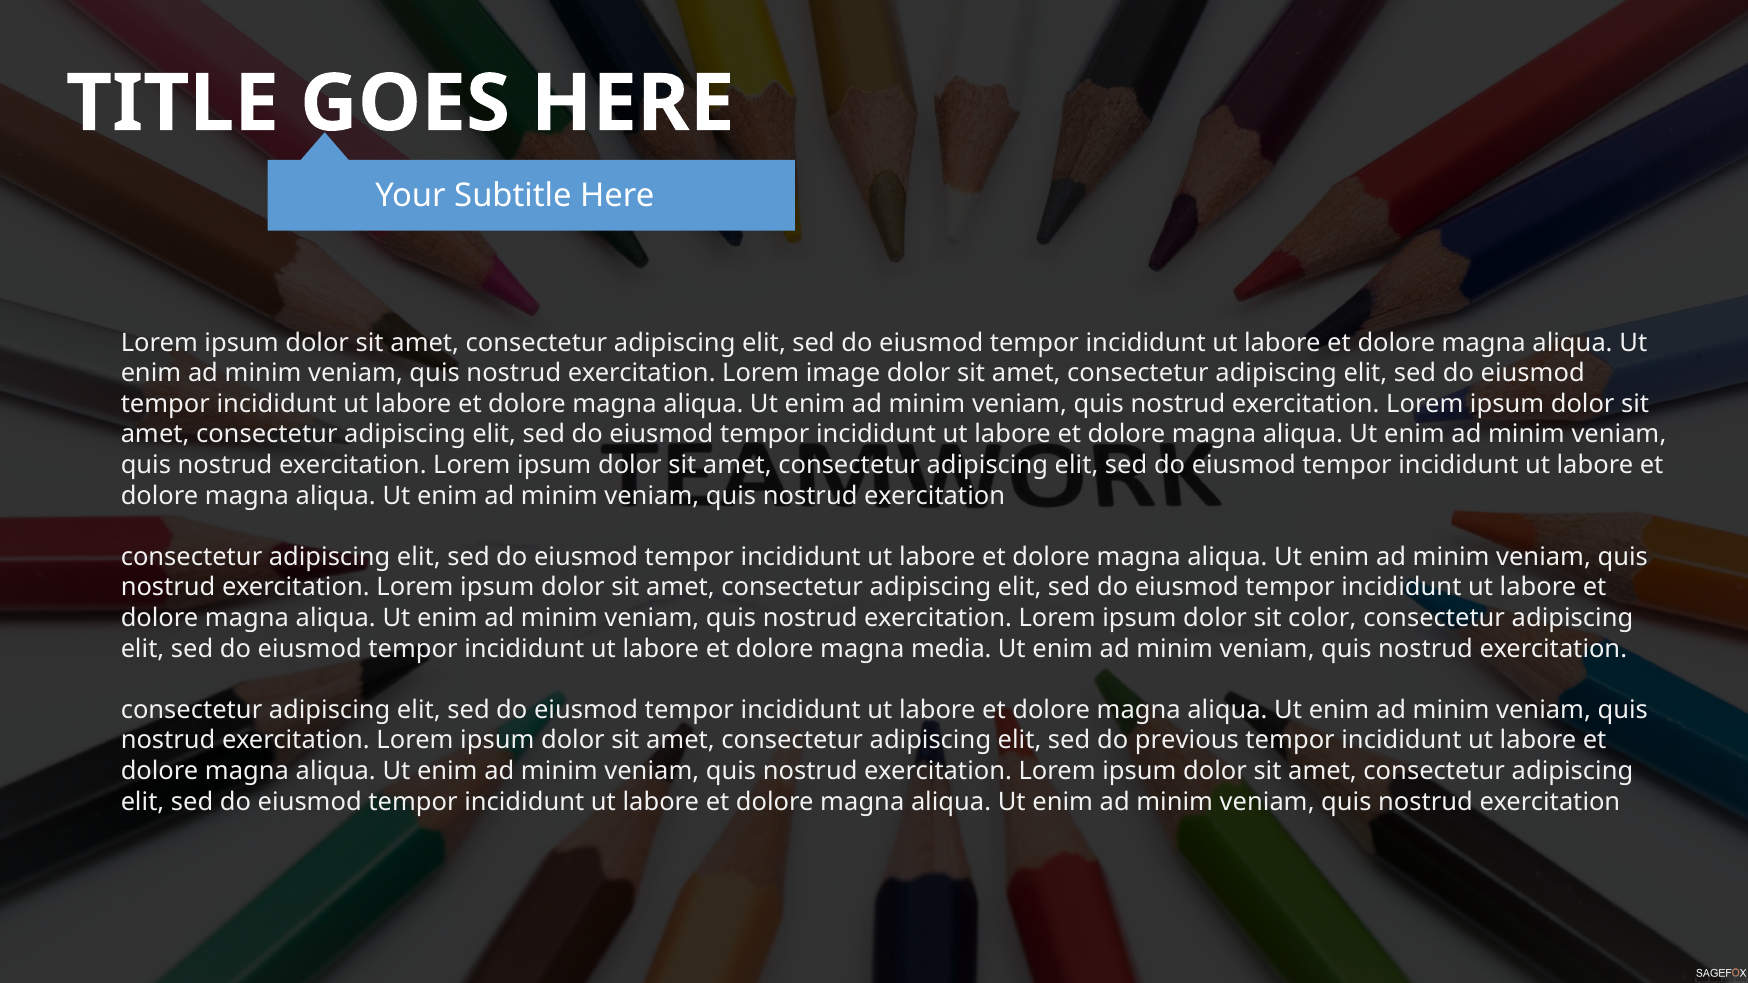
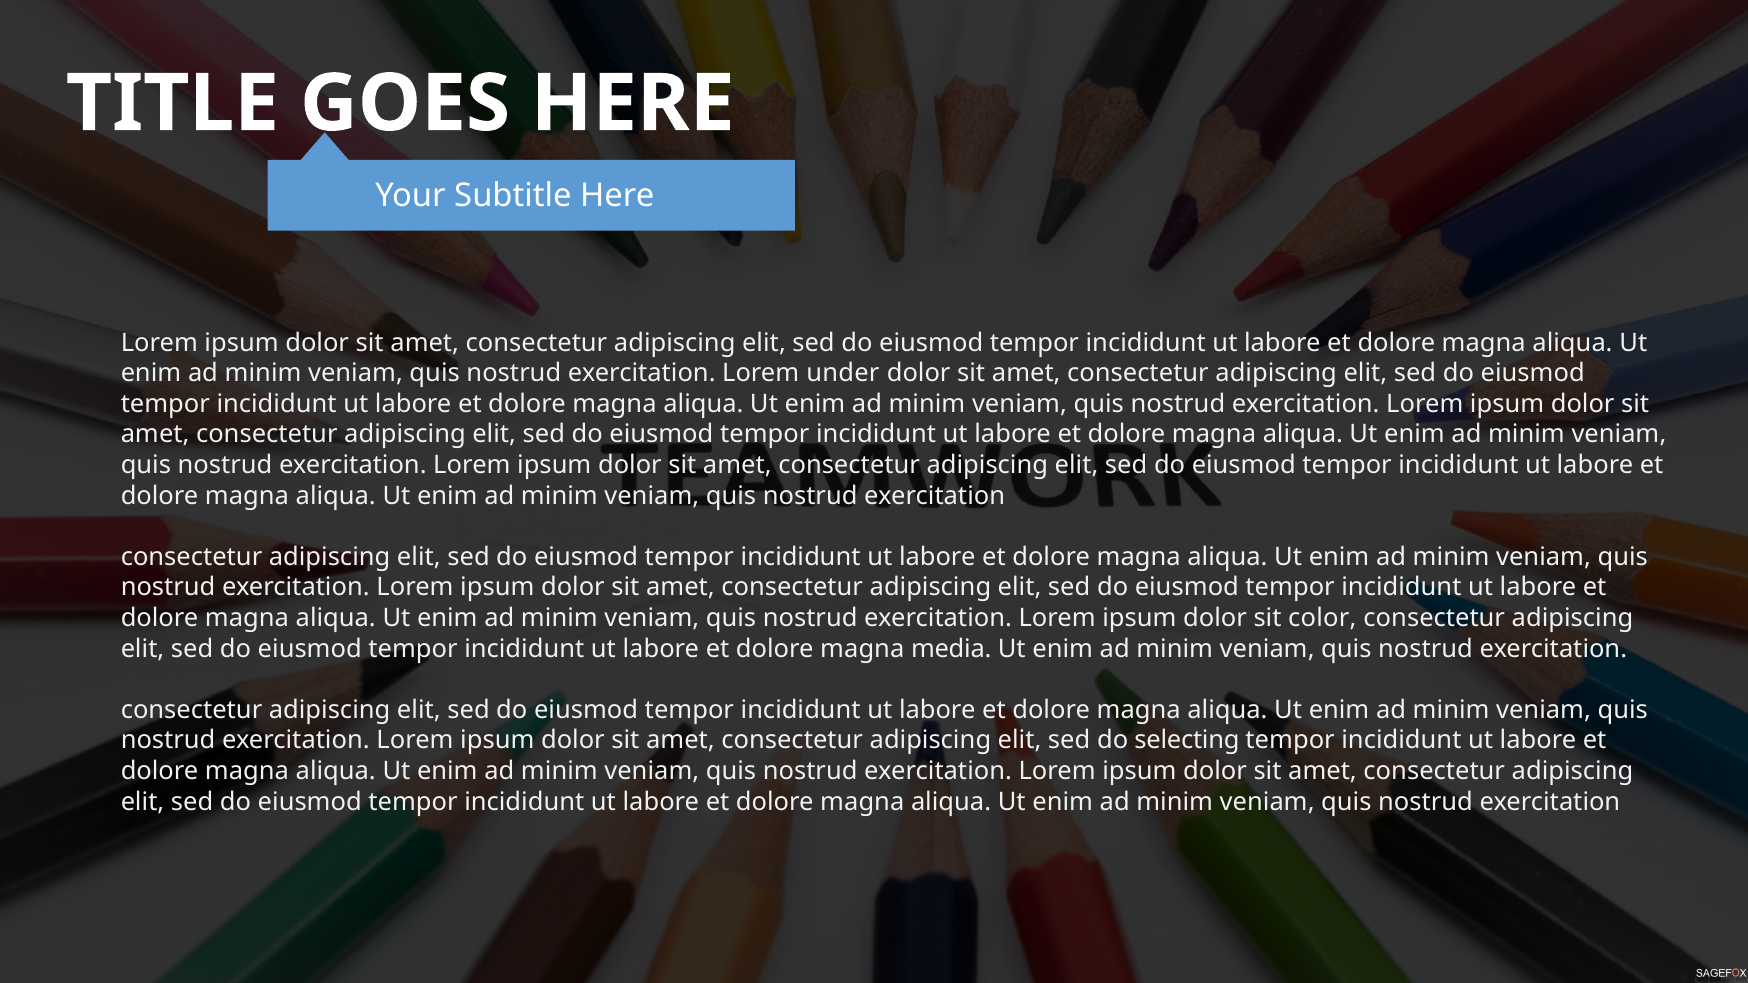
image: image -> under
previous: previous -> selecting
